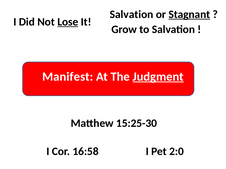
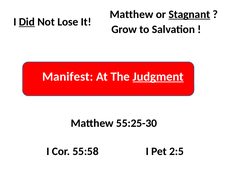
Salvation at (132, 14): Salvation -> Matthew
Did underline: none -> present
Lose underline: present -> none
15:25-30: 15:25-30 -> 55:25-30
16:58: 16:58 -> 55:58
2:0: 2:0 -> 2:5
